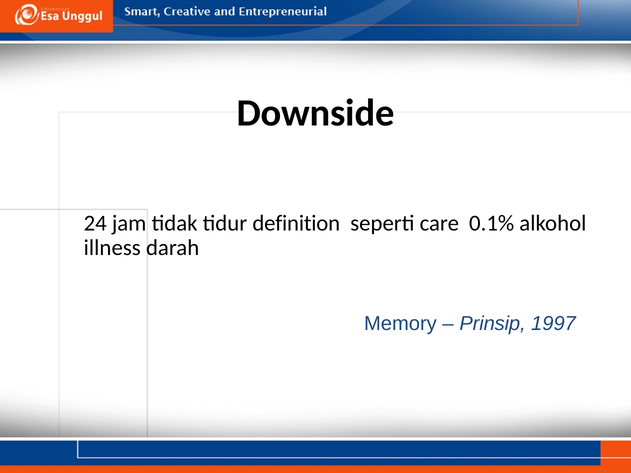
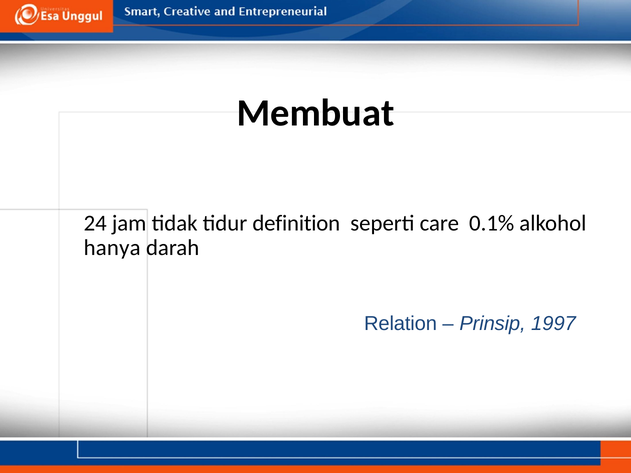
Downside: Downside -> Membuat
illness: illness -> hanya
Memory: Memory -> Relation
